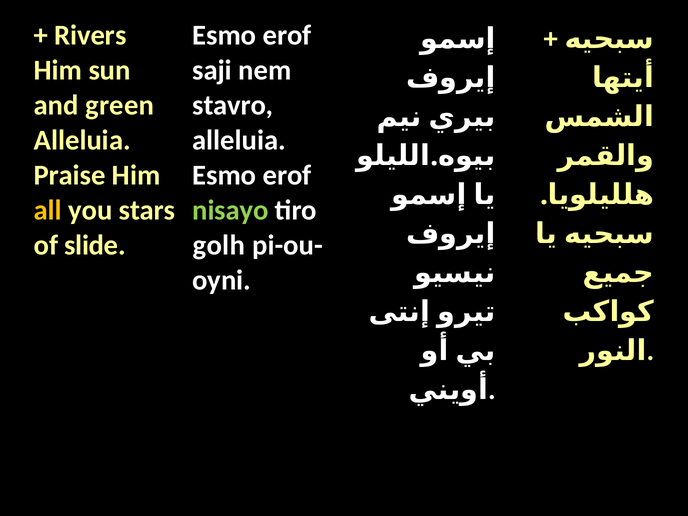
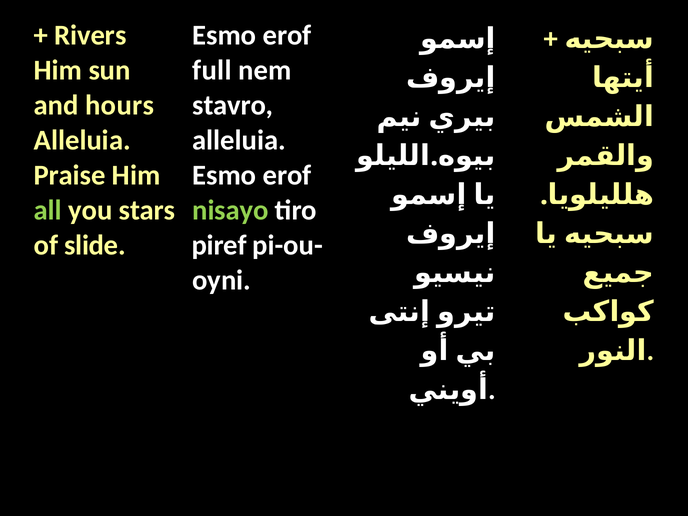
saji: saji -> full
green: green -> hours
all colour: yellow -> light green
golh: golh -> piref
